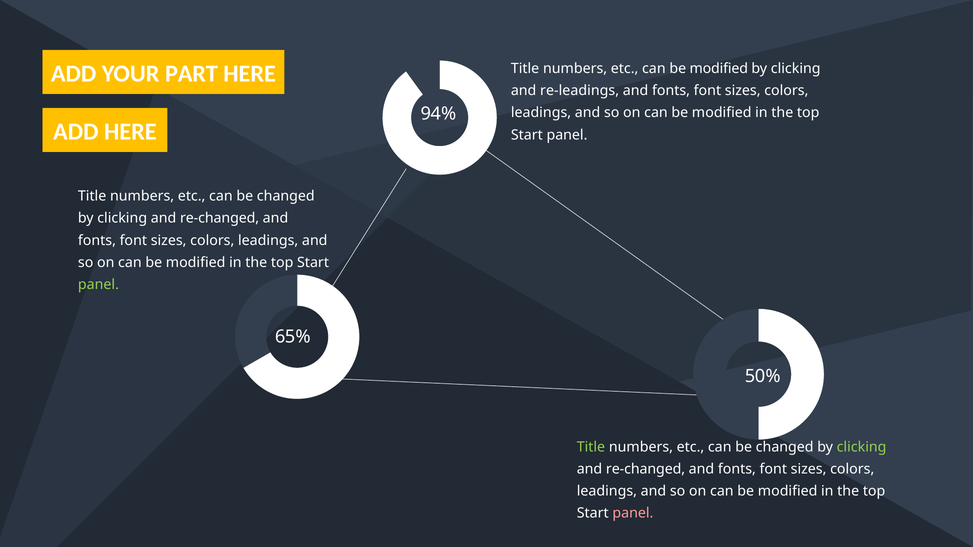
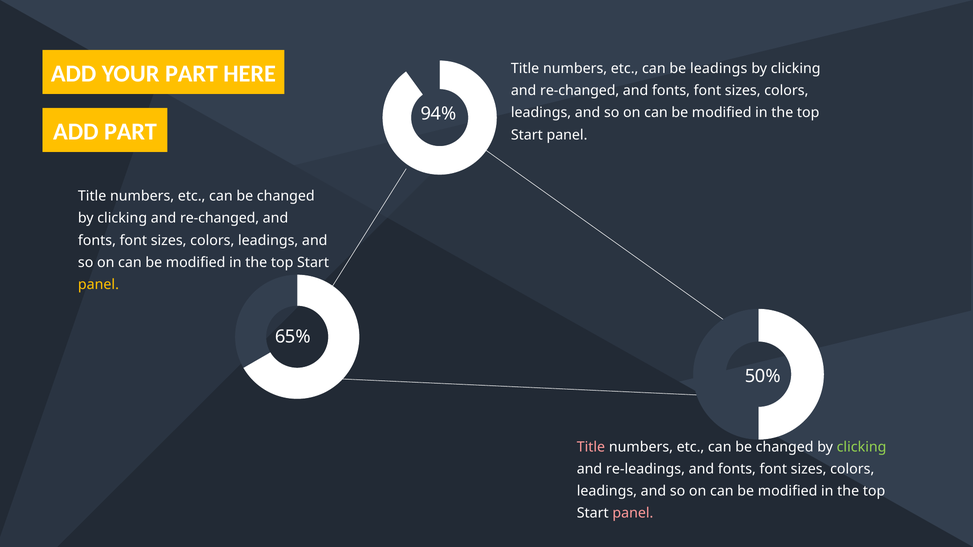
etc can be modified: modified -> leadings
re-leadings at (580, 91): re-leadings -> re-changed
ADD HERE: HERE -> PART
panel at (98, 285) colour: light green -> yellow
Title at (591, 447) colour: light green -> pink
re-changed at (646, 469): re-changed -> re-leadings
